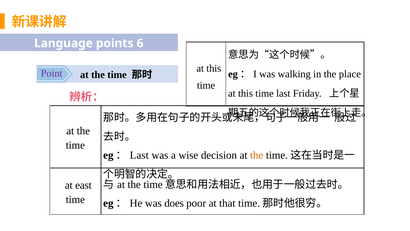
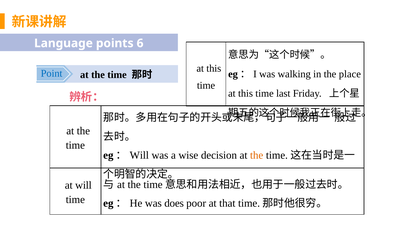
Point colour: purple -> blue
Last at (139, 155): Last -> Will
at east: east -> will
